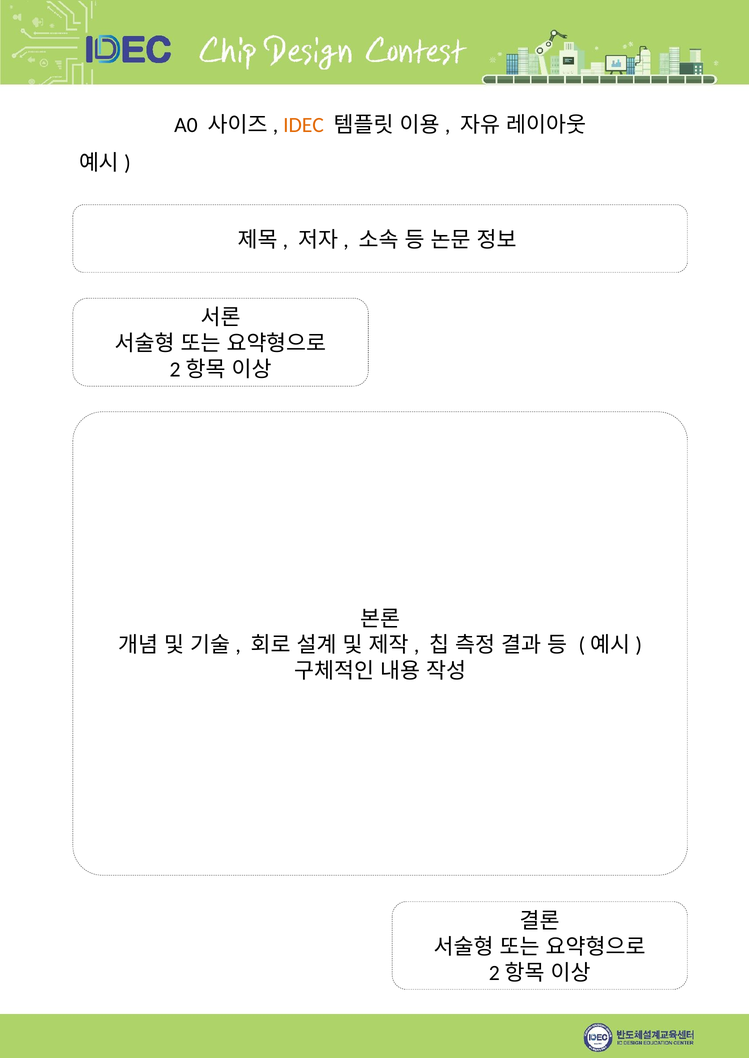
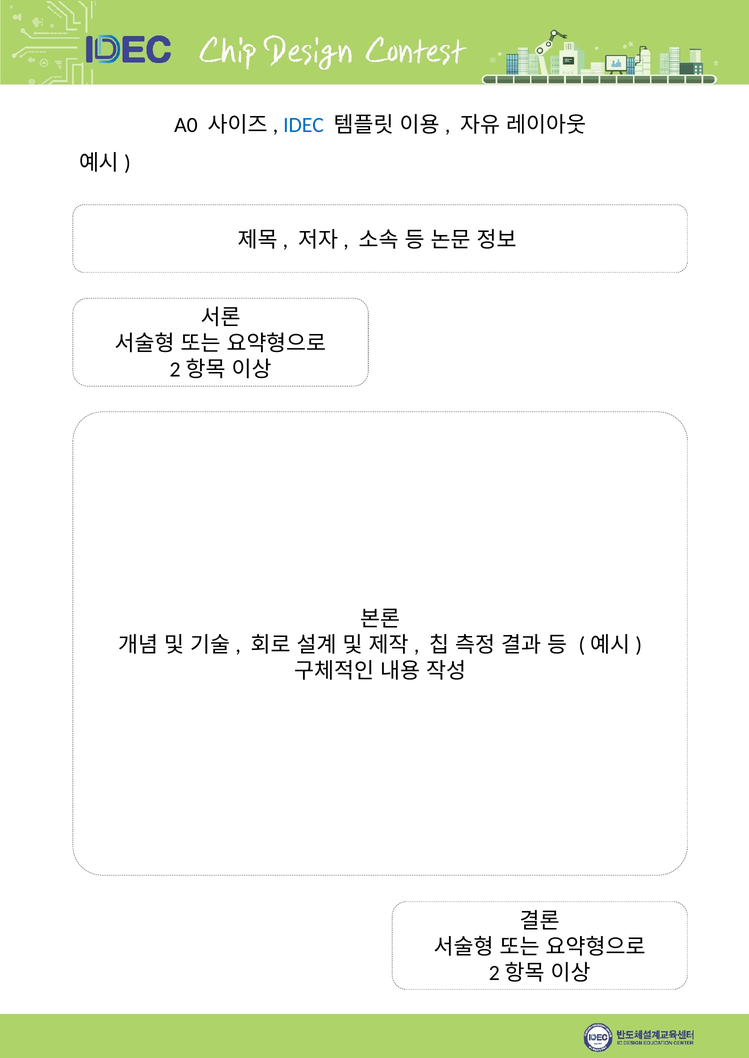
IDEC colour: orange -> blue
